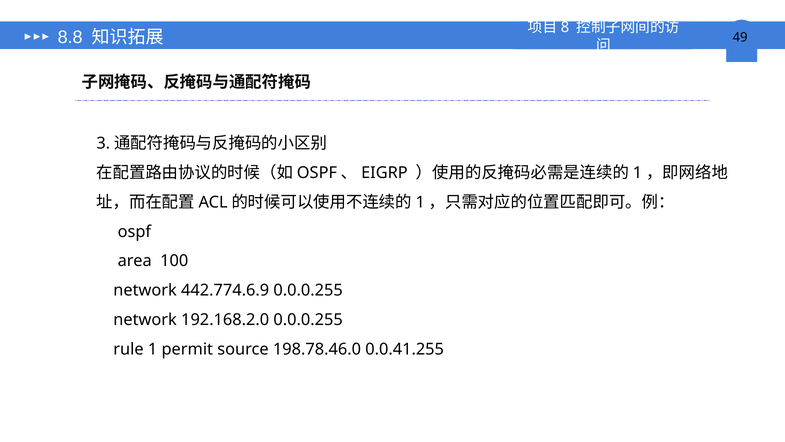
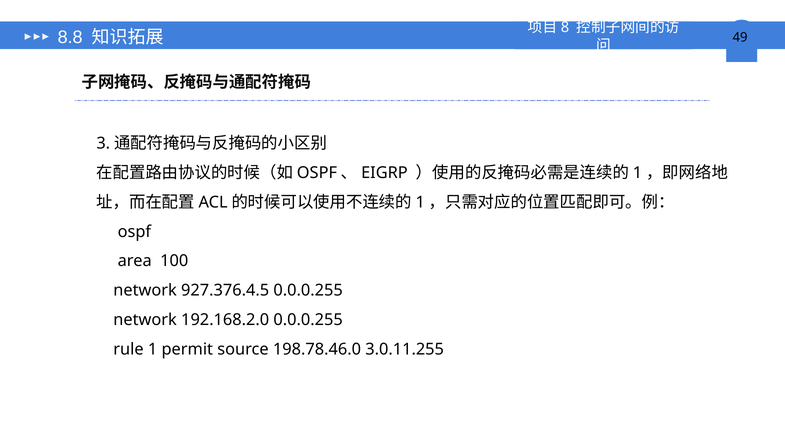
442.774.6.9: 442.774.6.9 -> 927.376.4.5
0.0.41.255: 0.0.41.255 -> 3.0.11.255
